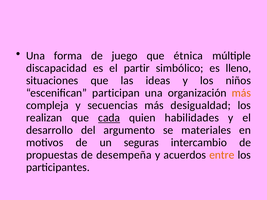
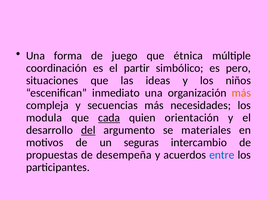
discapacidad: discapacidad -> coordinación
lleno: lleno -> pero
participan: participan -> inmediato
desigualdad: desigualdad -> necesidades
realizan: realizan -> modula
habilidades: habilidades -> orientación
del underline: none -> present
entre colour: orange -> blue
